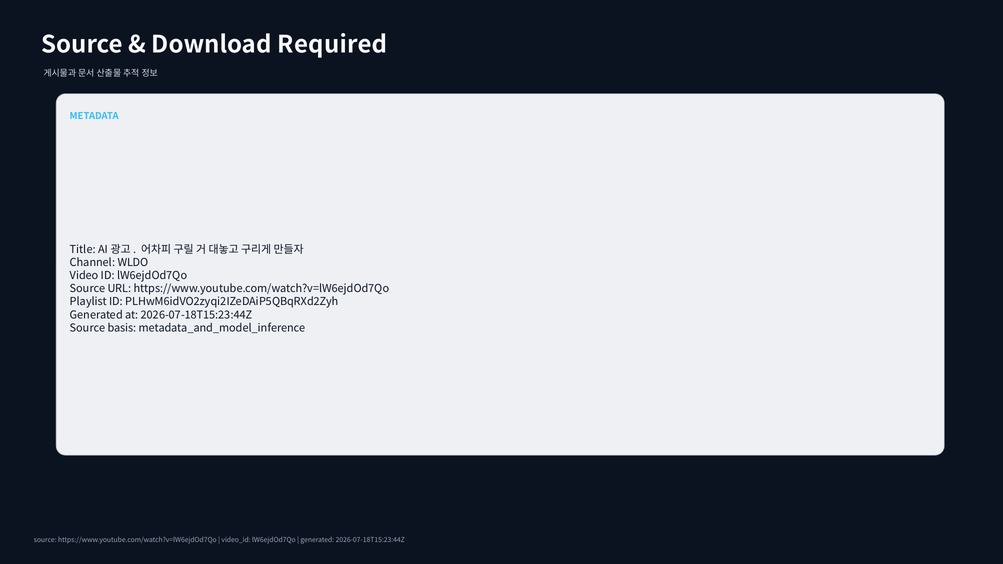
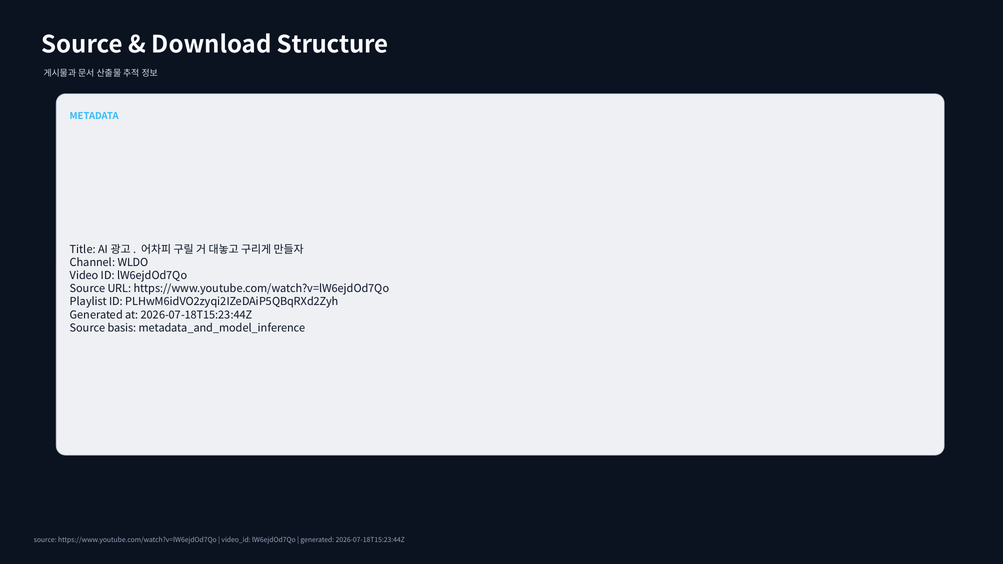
Required: Required -> Structure
